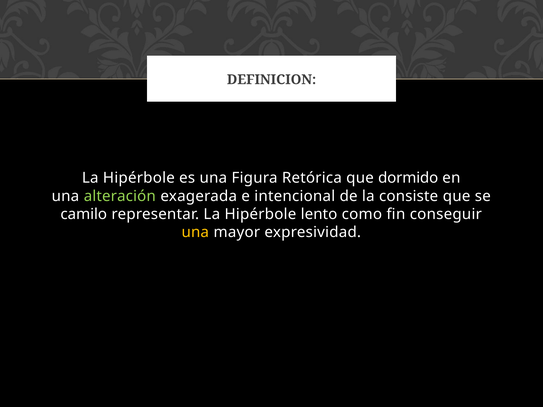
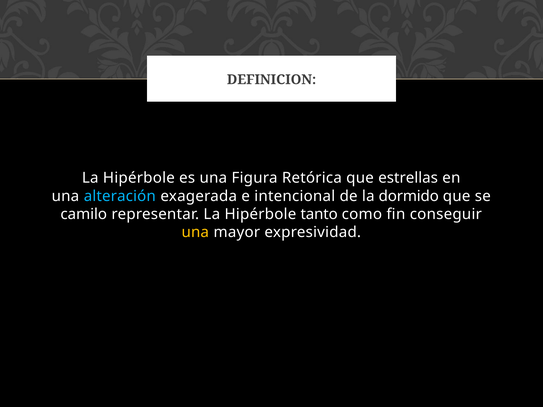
dormido: dormido -> estrellas
alteración colour: light green -> light blue
consiste: consiste -> dormido
lento: lento -> tanto
